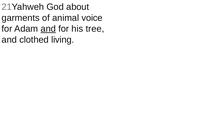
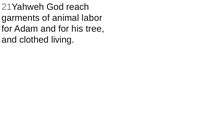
about: about -> reach
voice: voice -> labor
and at (48, 29) underline: present -> none
